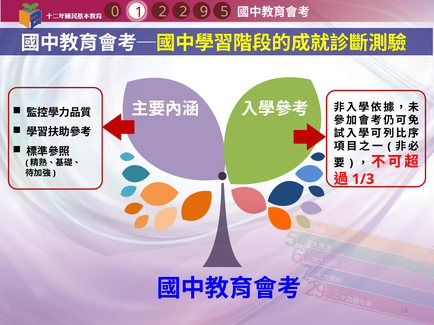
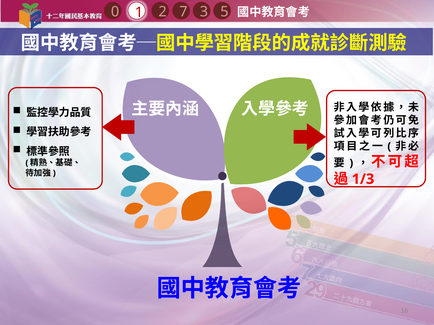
9: 9 -> 3
1 2: 2 -> 7
